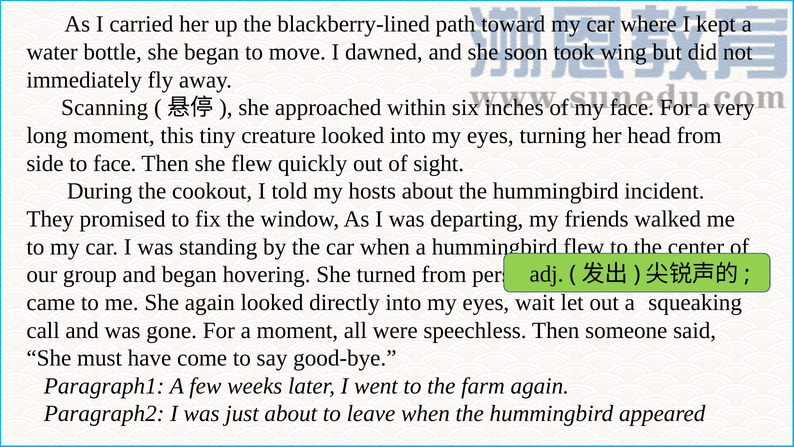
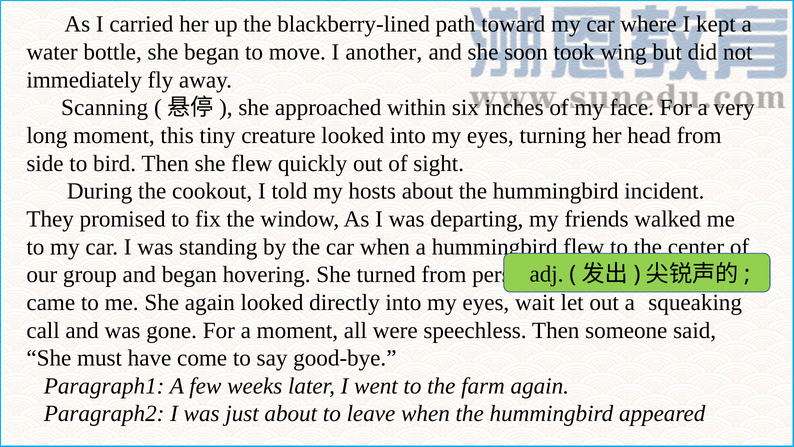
dawned: dawned -> another
to face: face -> bird
